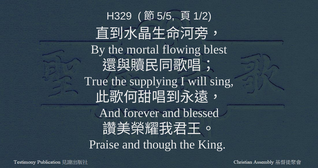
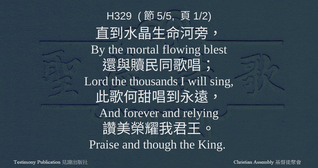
True: True -> Lord
supplying: supplying -> thousands
blessed: blessed -> relying
